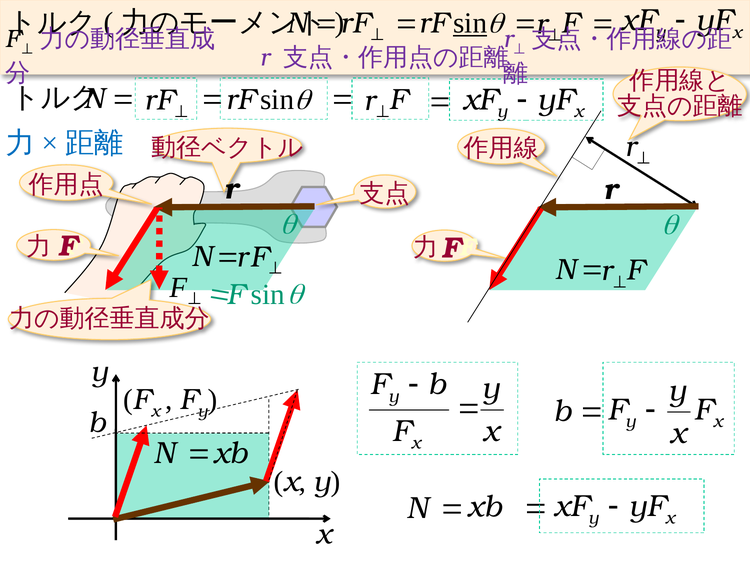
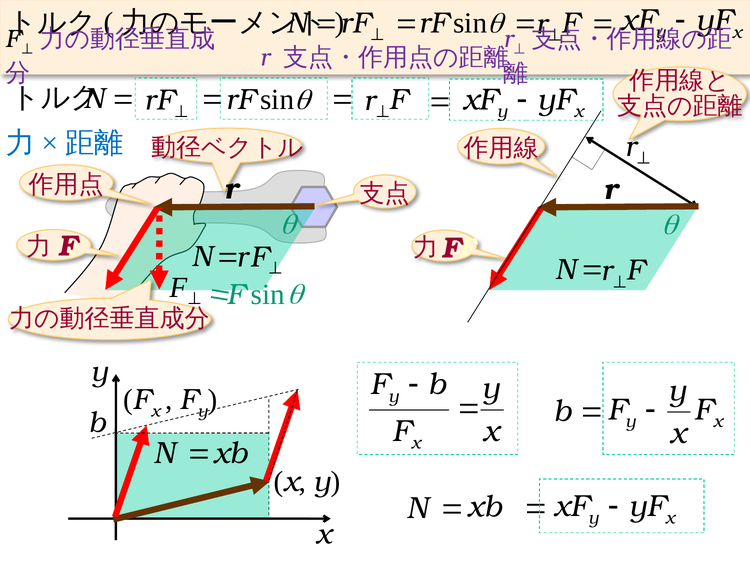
sin at (470, 23) underline: present -> none
